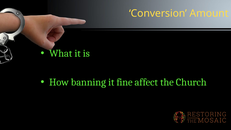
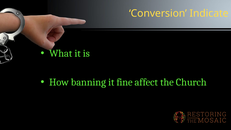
Amount: Amount -> Indicate
